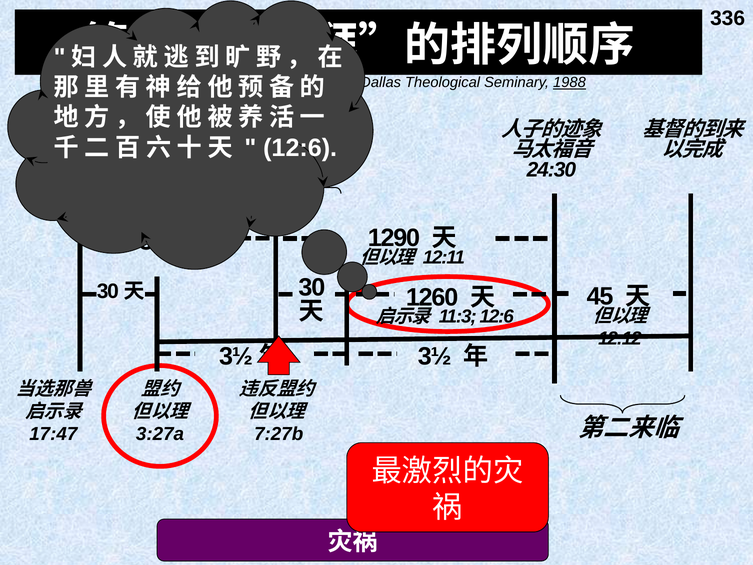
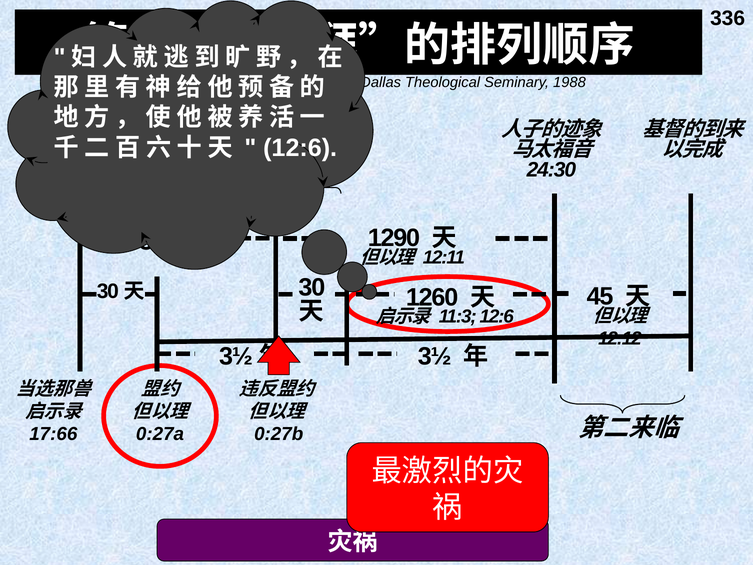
1988 underline: present -> none
17:47: 17:47 -> 17:66
3:27a: 3:27a -> 0:27a
7:27b: 7:27b -> 0:27b
